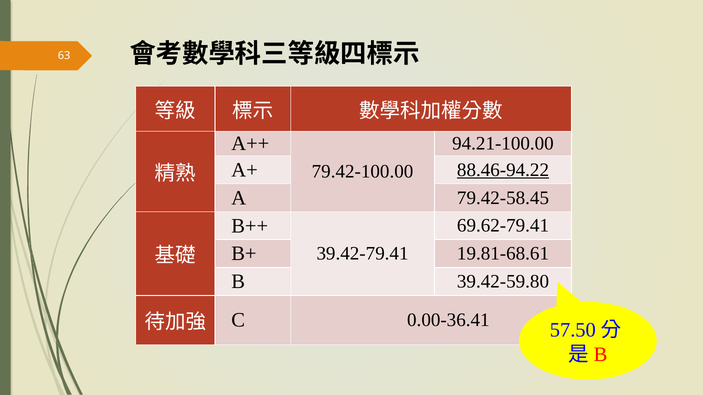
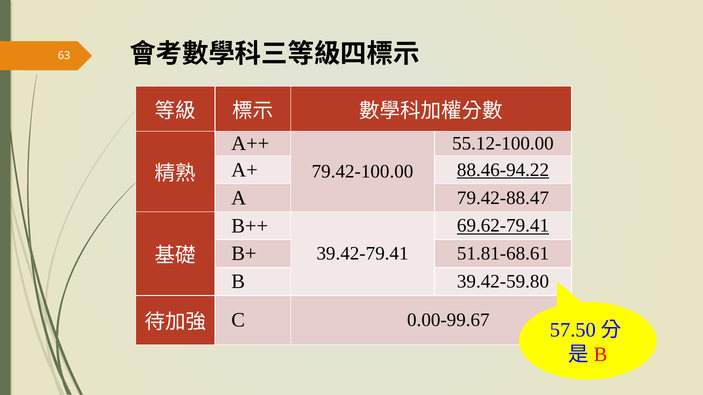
94.21-100.00: 94.21-100.00 -> 55.12-100.00
79.42-58.45: 79.42-58.45 -> 79.42-88.47
69.62-79.41 underline: none -> present
19.81-68.61: 19.81-68.61 -> 51.81-68.61
0.00-36.41: 0.00-36.41 -> 0.00-99.67
